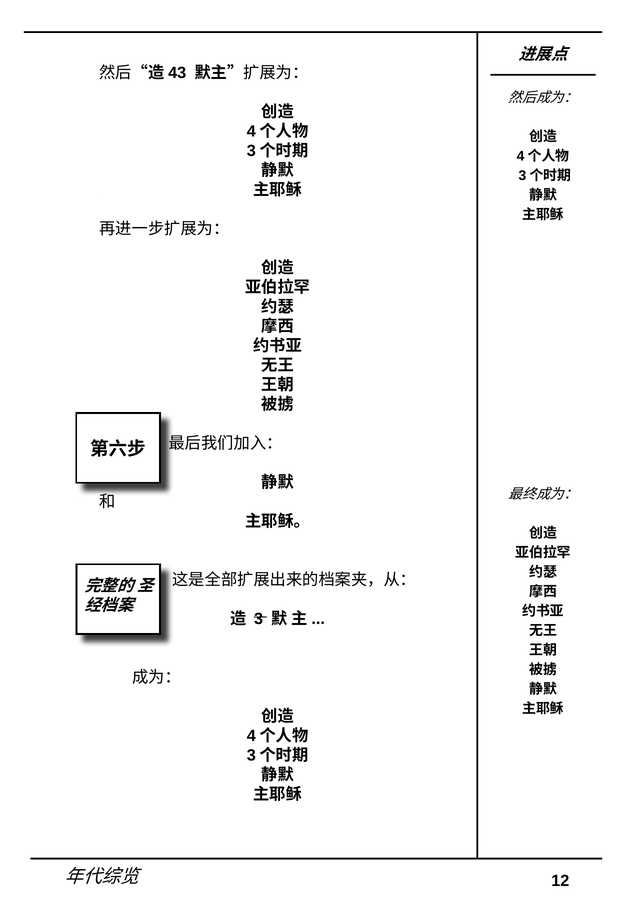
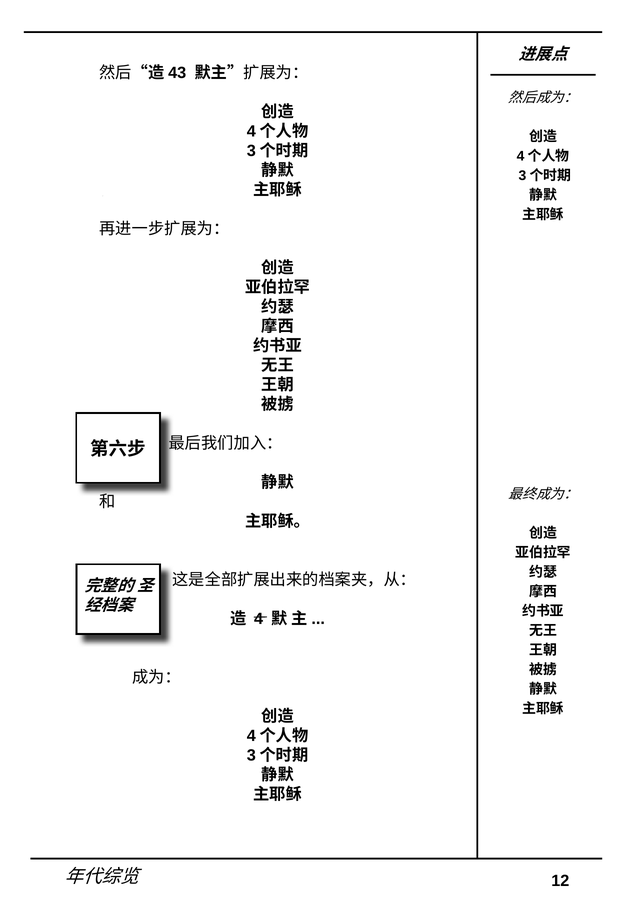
3: 3 -> 4
